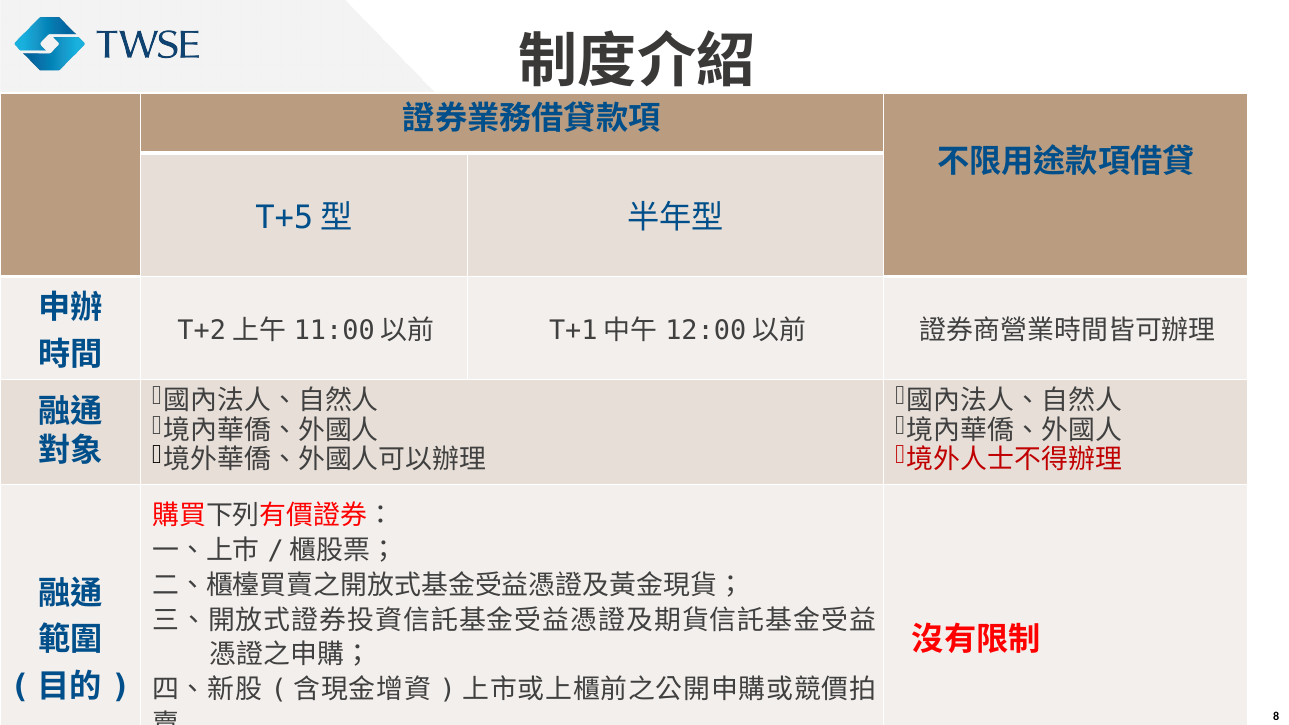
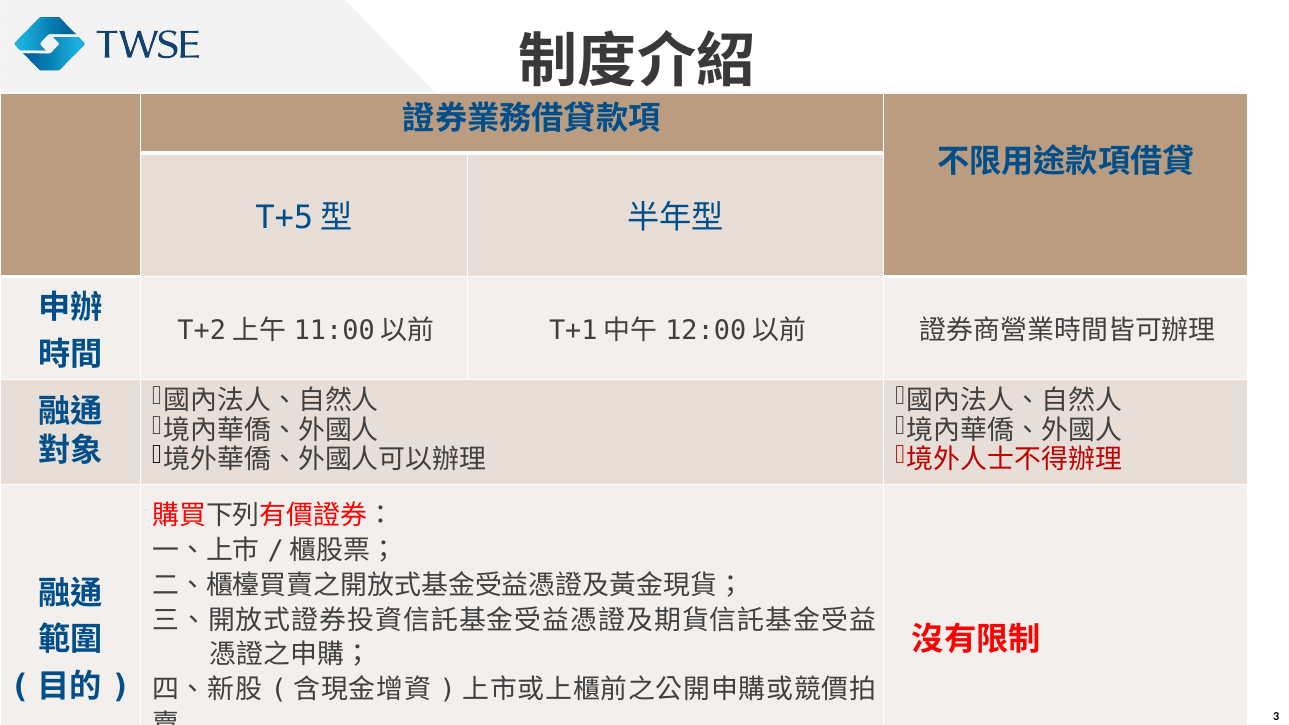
8: 8 -> 3
